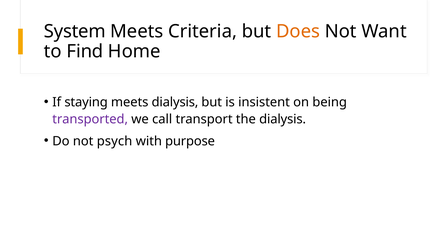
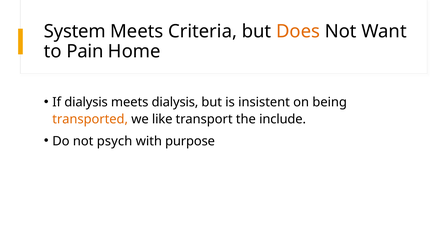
Find: Find -> Pain
If staying: staying -> dialysis
transported colour: purple -> orange
call: call -> like
the dialysis: dialysis -> include
